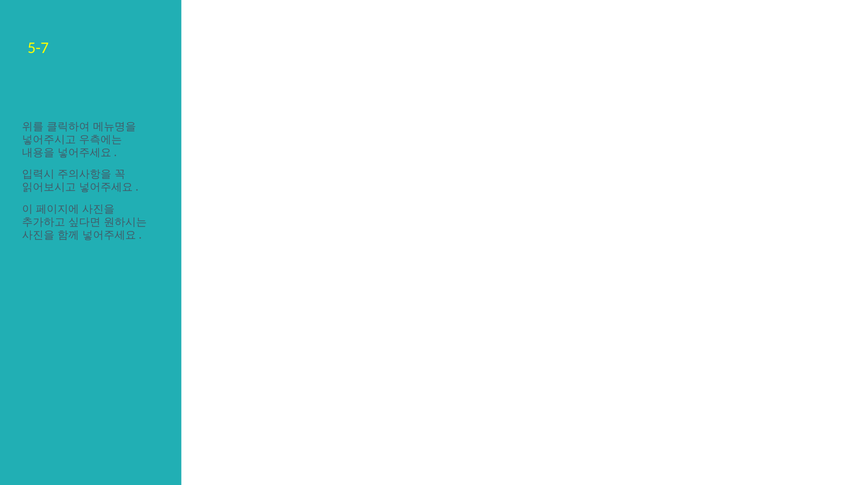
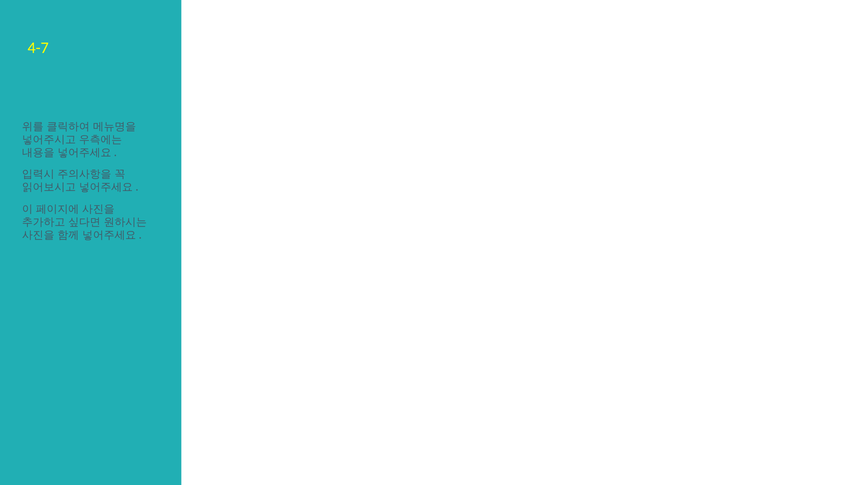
5-7: 5-7 -> 4-7
